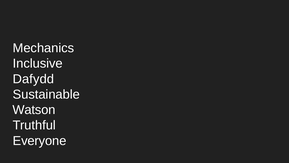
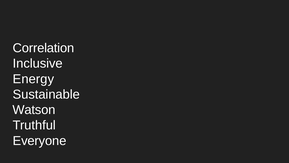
Mechanics: Mechanics -> Correlation
Dafydd: Dafydd -> Energy
